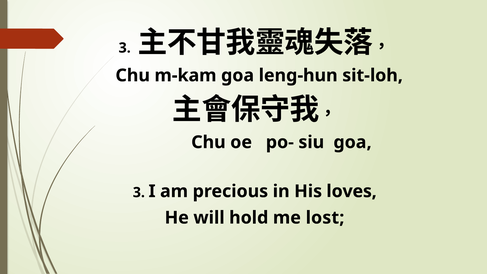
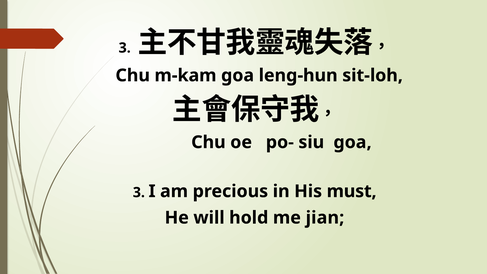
loves: loves -> must
lost: lost -> jian
